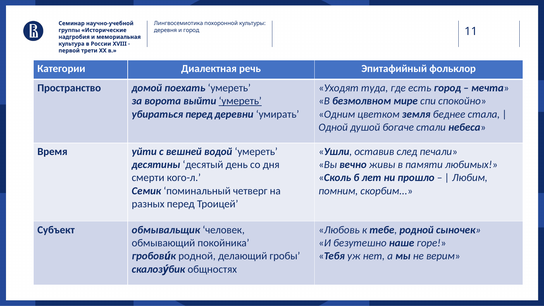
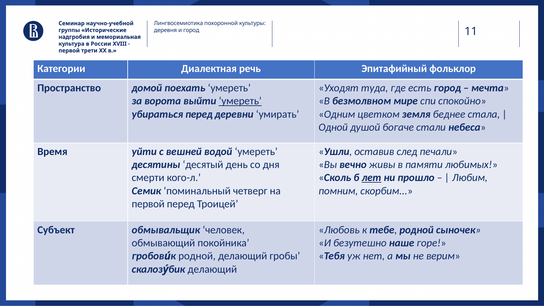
лет underline: none -> present
разных at (148, 204): разных -> первой
общностях at (212, 269): общностях -> делающий
